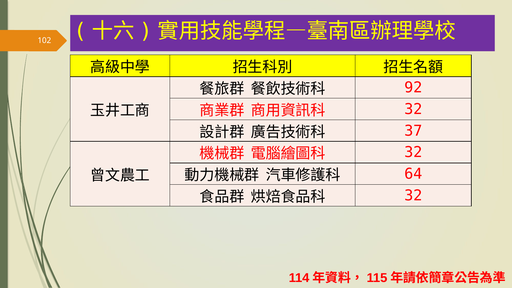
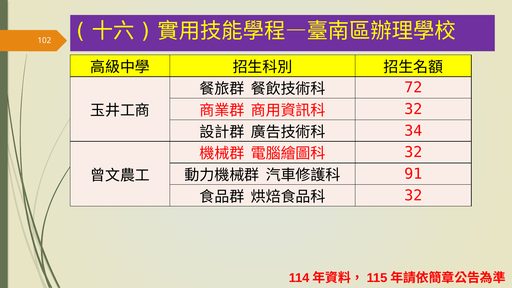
92: 92 -> 72
37: 37 -> 34
64: 64 -> 91
